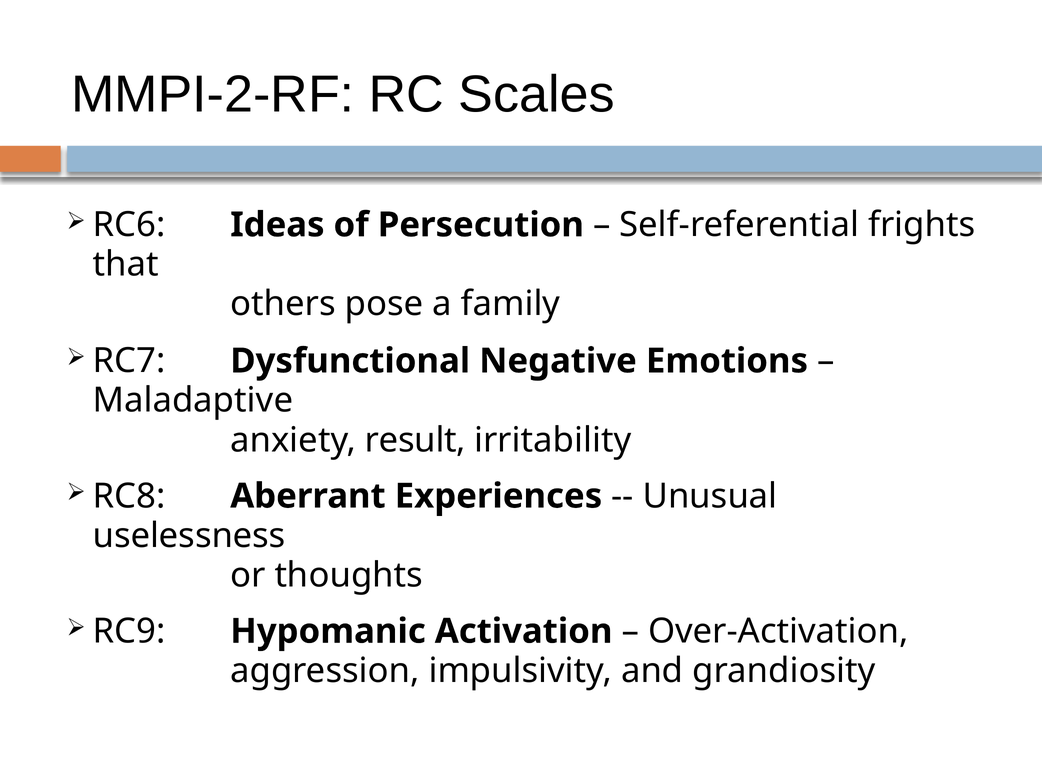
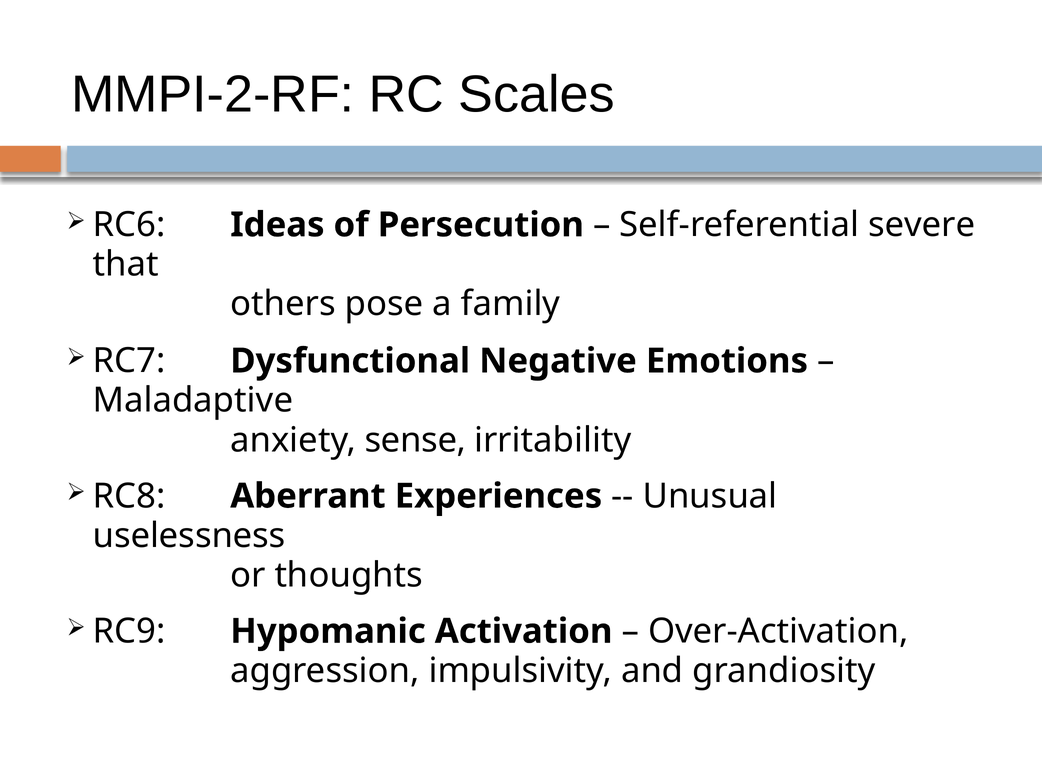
frights: frights -> severe
result: result -> sense
